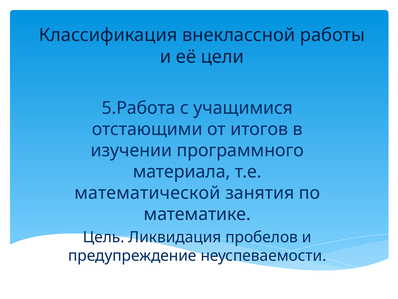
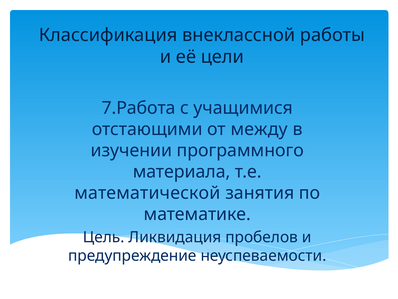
5.Работа: 5.Работа -> 7.Работа
итогов: итогов -> между
